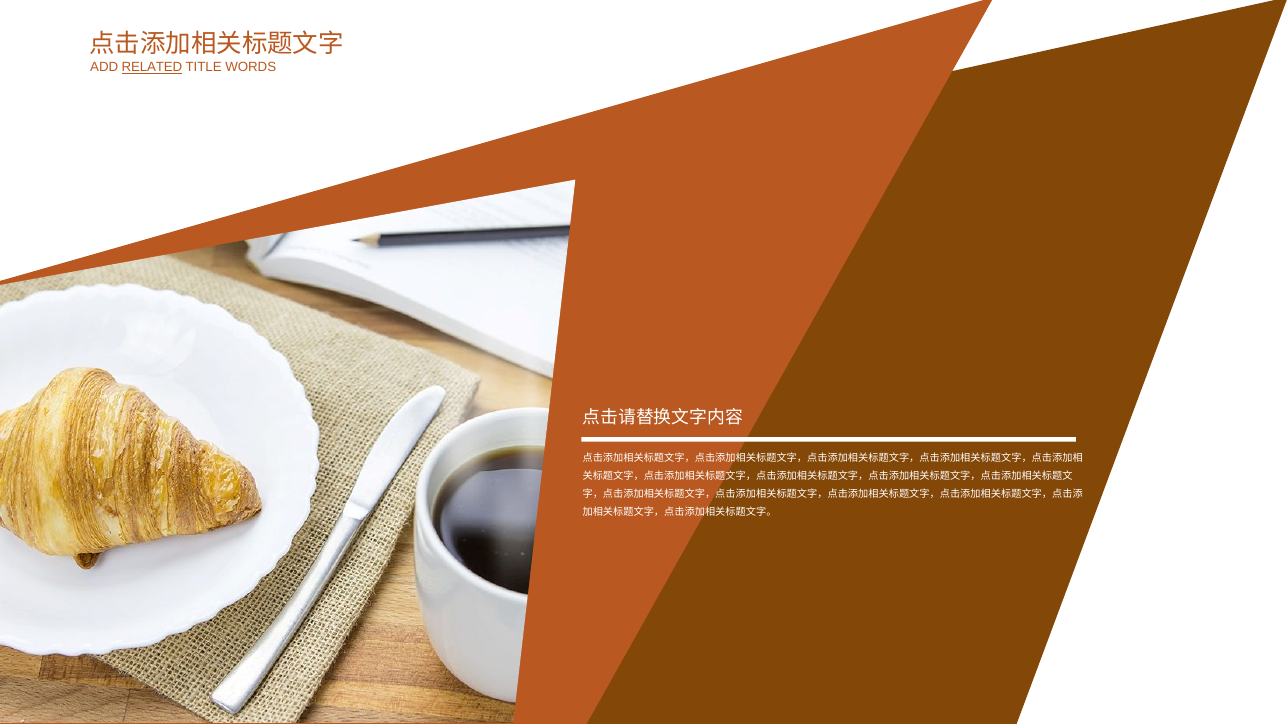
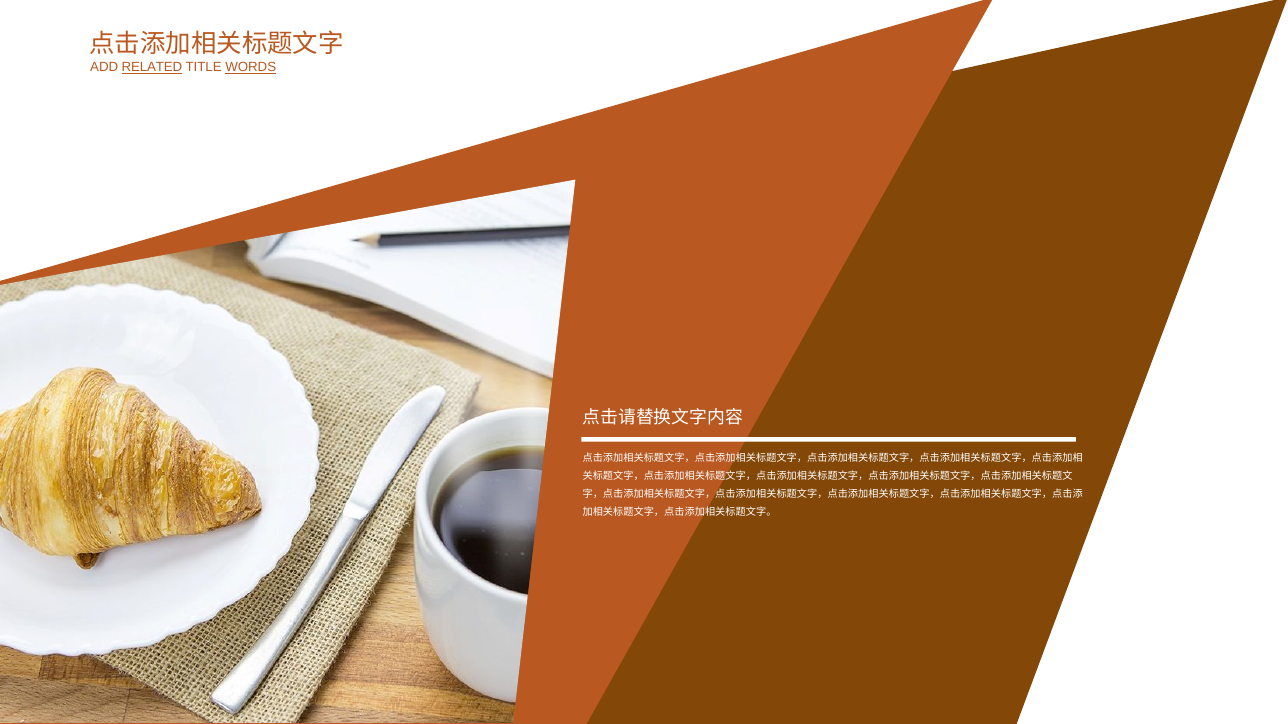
WORDS underline: none -> present
